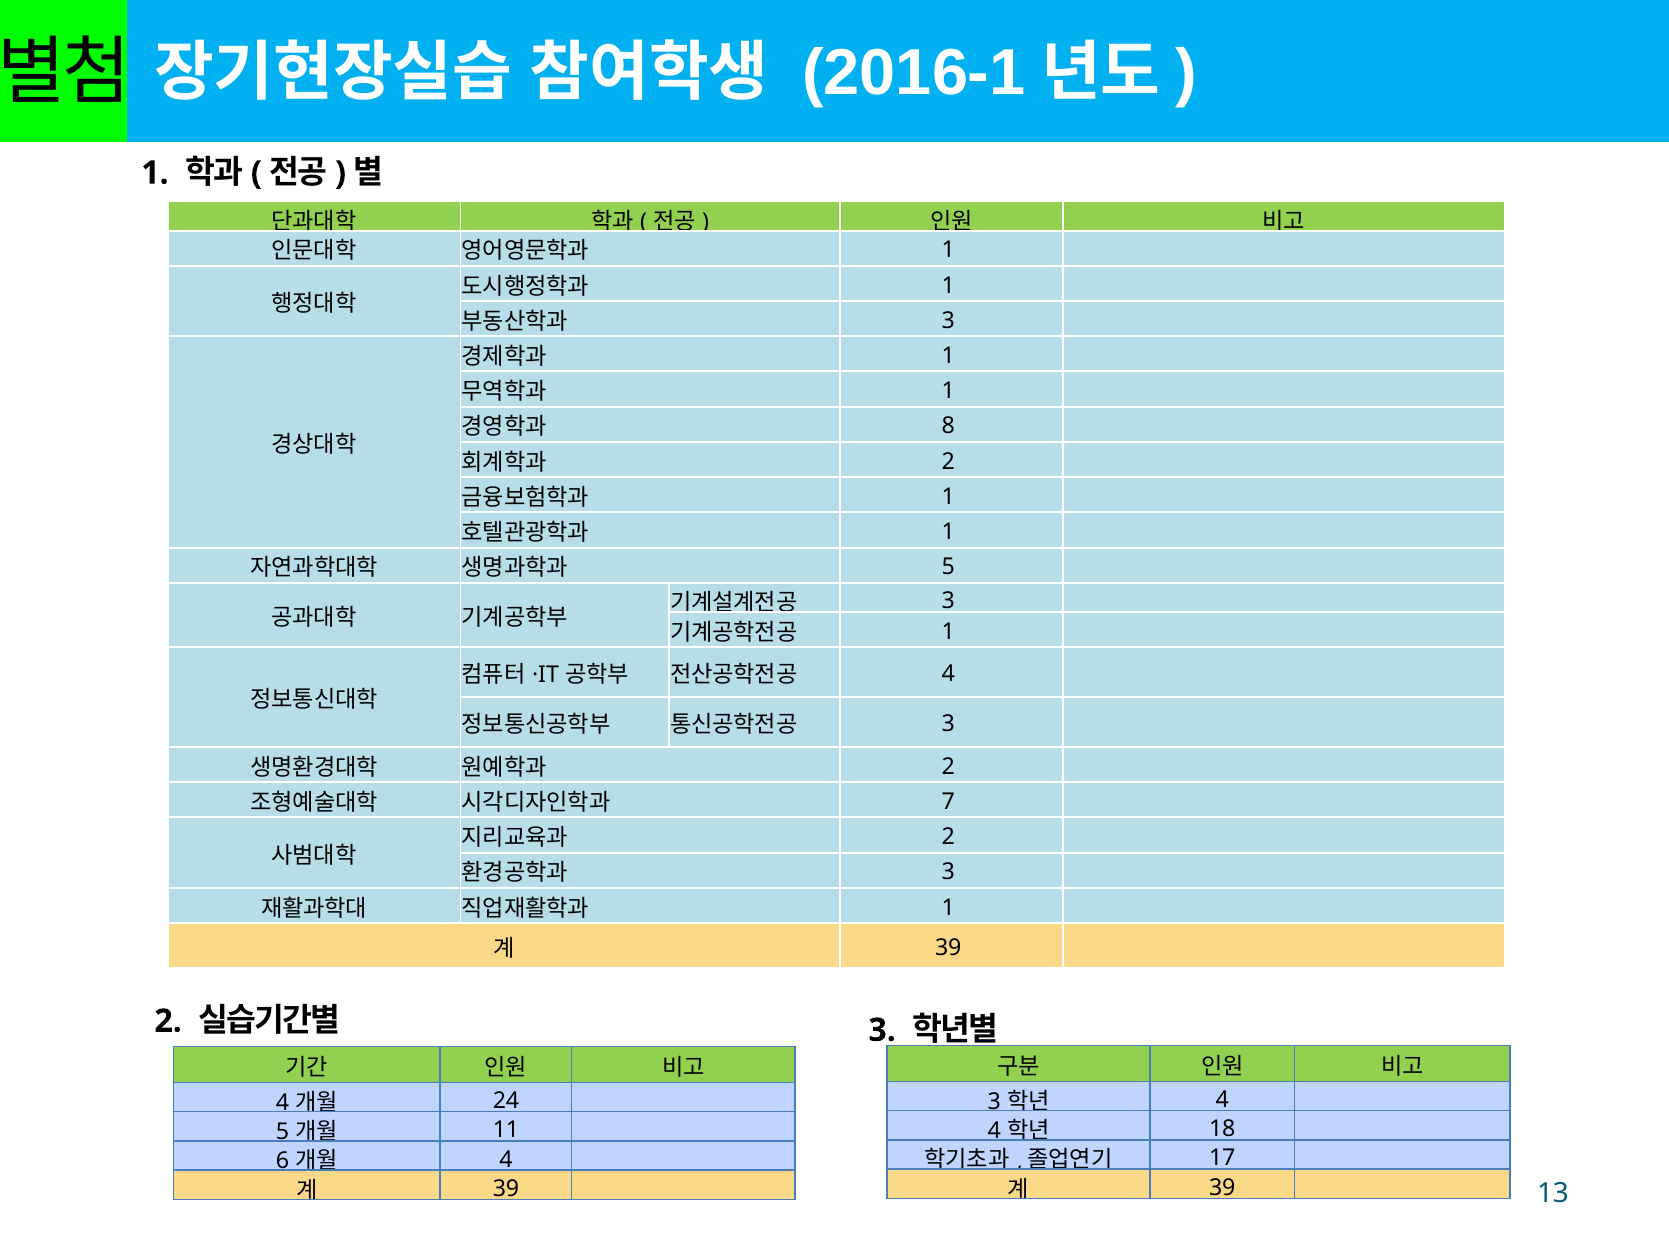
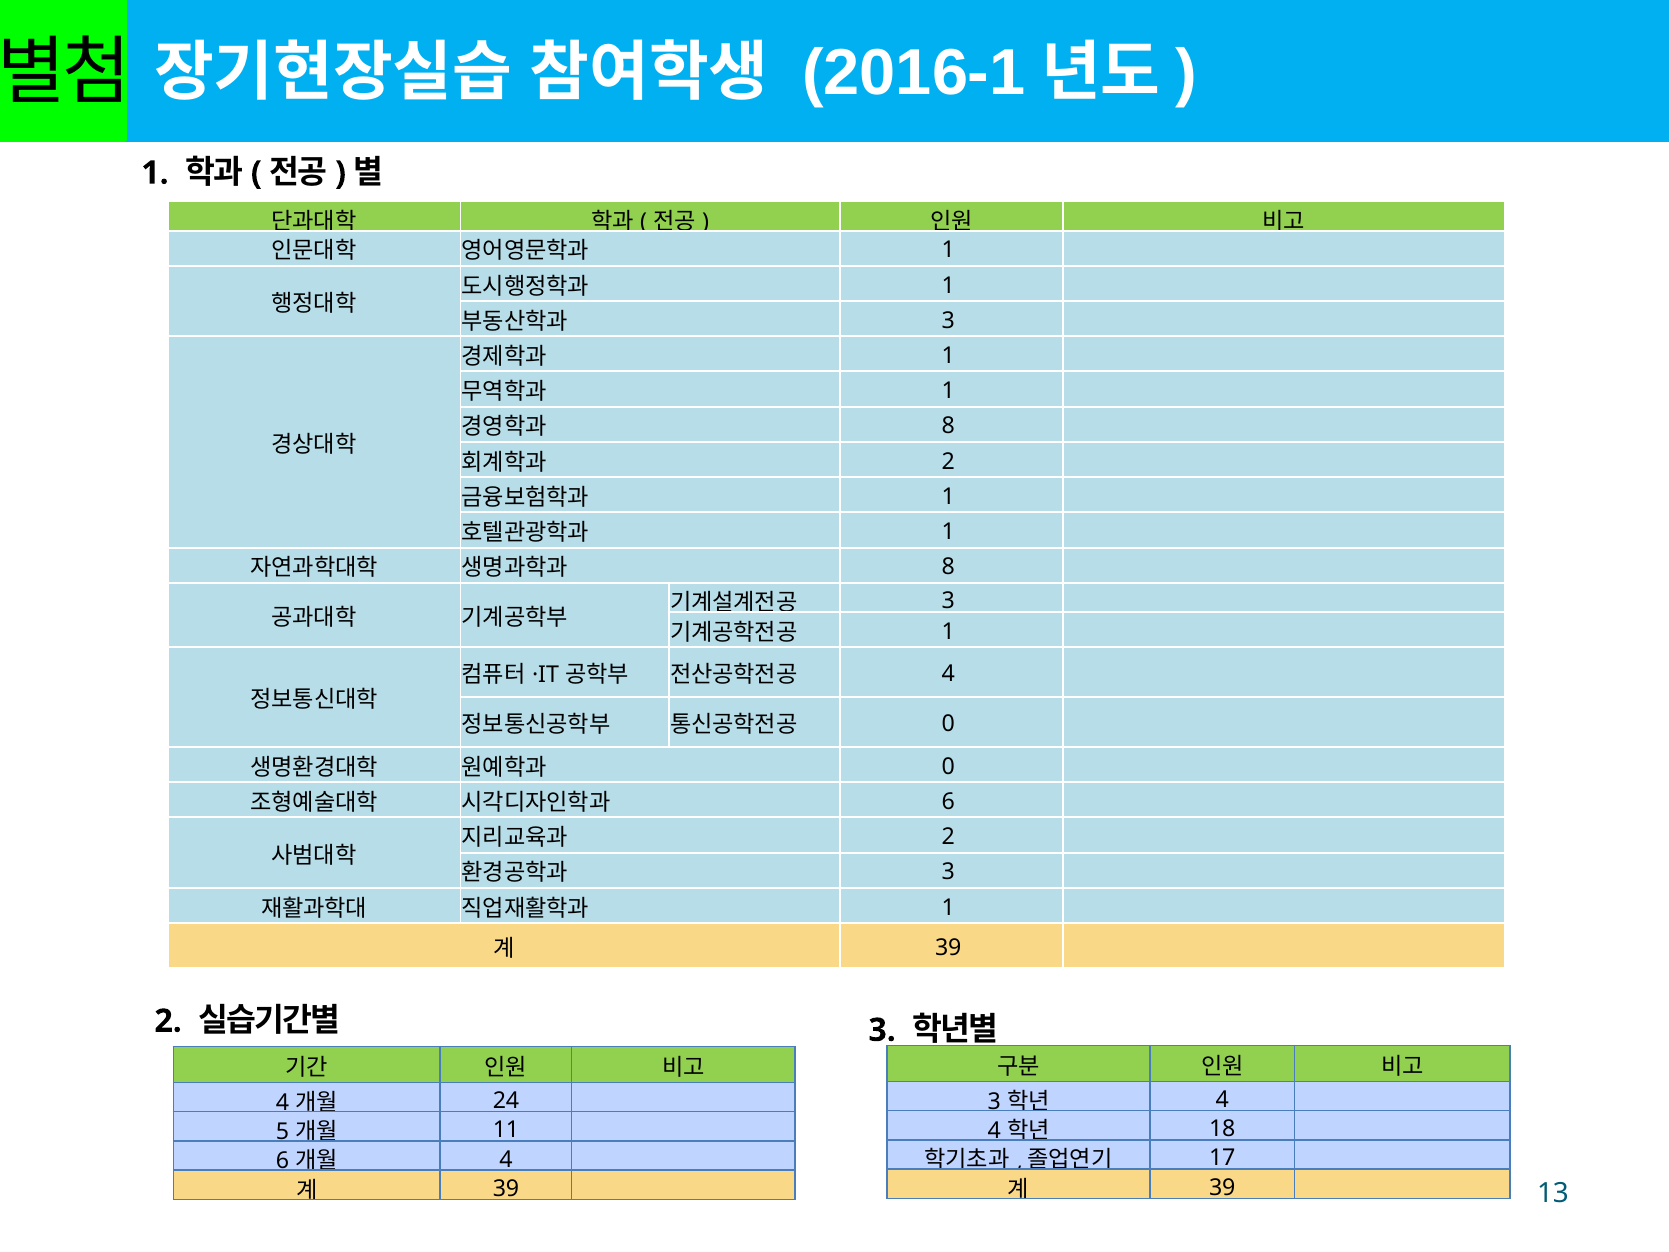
5 at (948, 567): 5 -> 8
3 at (948, 724): 3 -> 0
2 at (948, 766): 2 -> 0
7 at (948, 802): 7 -> 6
